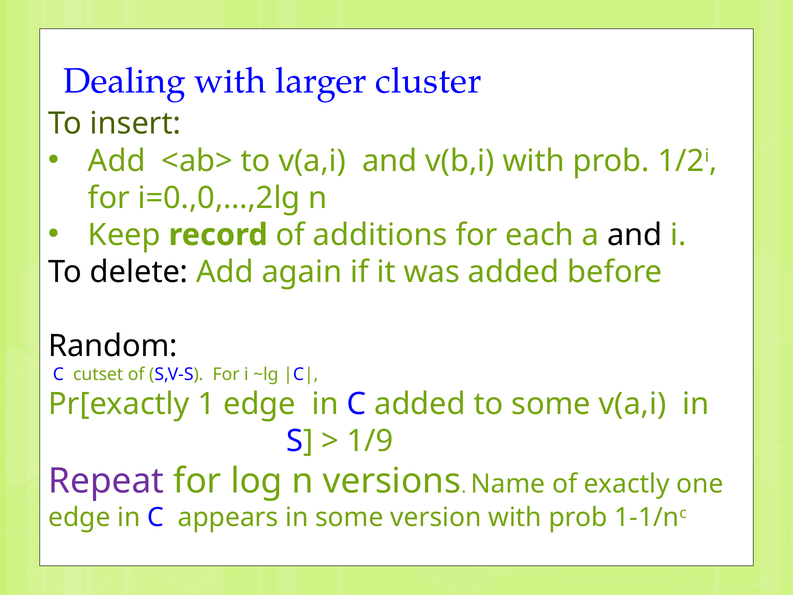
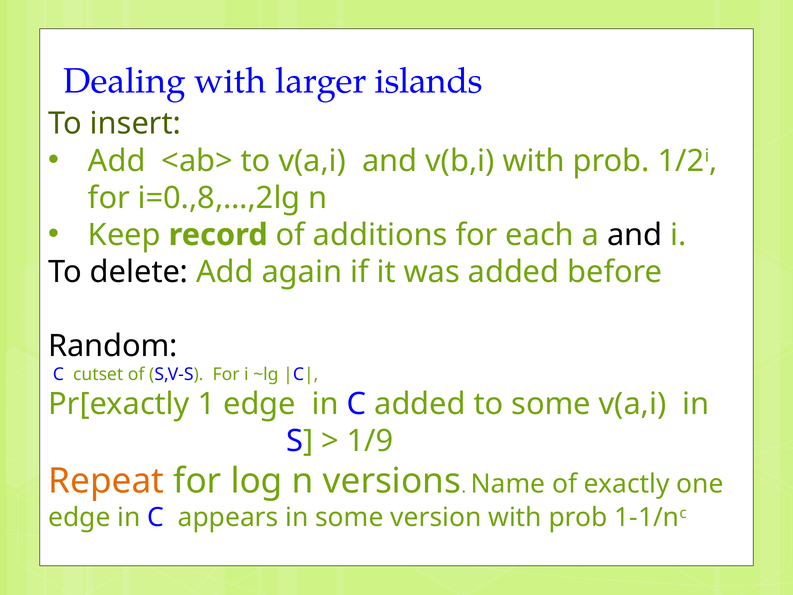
cluster: cluster -> islands
i=0.,0,…,2lg: i=0.,0,…,2lg -> i=0.,8,…,2lg
Repeat colour: purple -> orange
